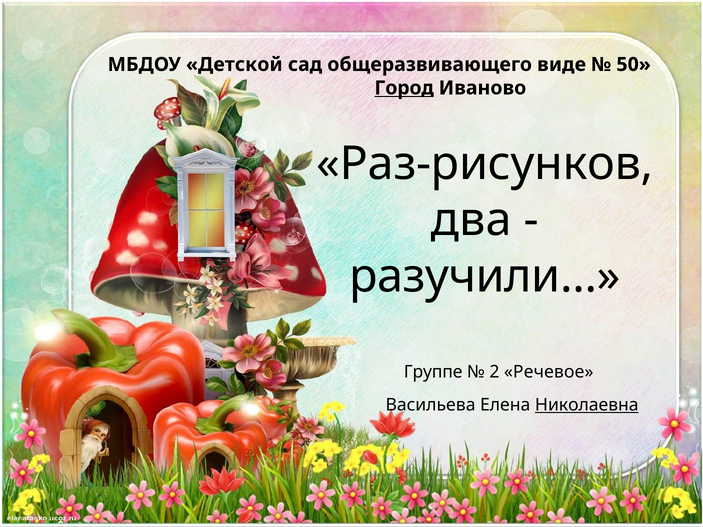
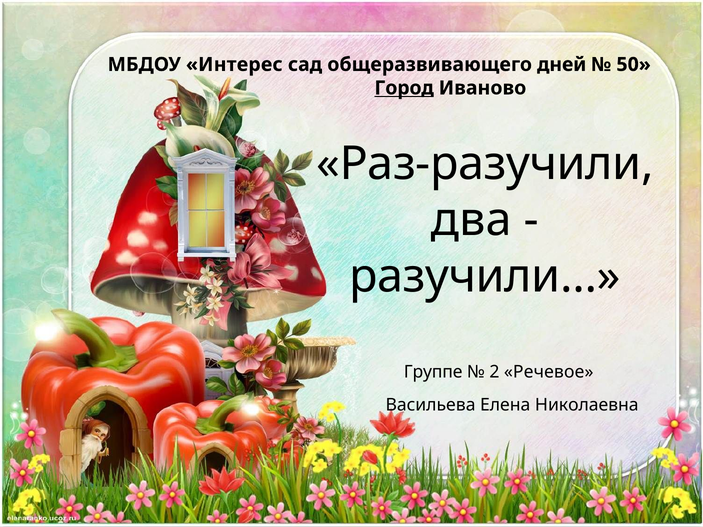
Детской: Детской -> Интерес
виде: виде -> дней
Раз-рисунков: Раз-рисунков -> Раз-разучили
Николаевна underline: present -> none
